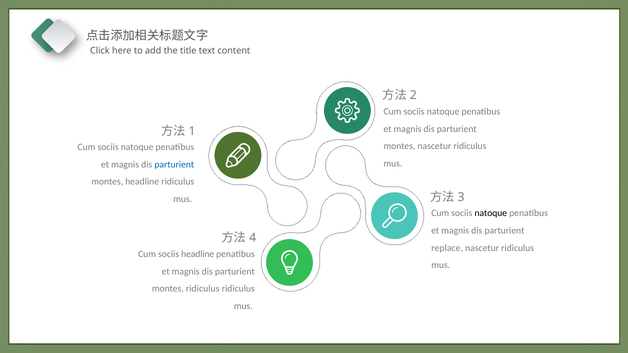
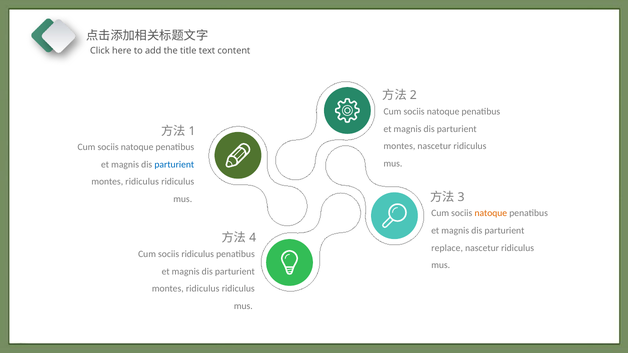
headline at (142, 182): headline -> ridiculus
natoque at (491, 213) colour: black -> orange
sociis headline: headline -> ridiculus
